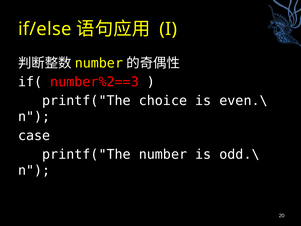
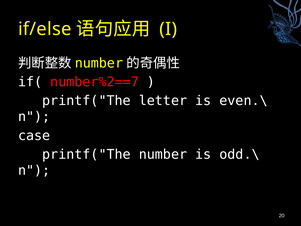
number%2==3: number%2==3 -> number%2==7
choice: choice -> letter
